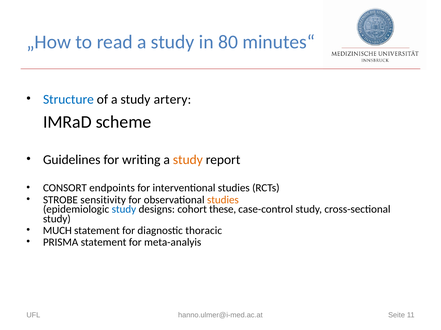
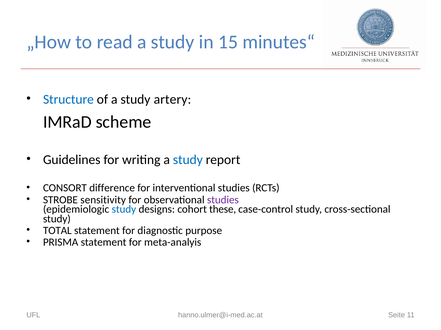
80: 80 -> 15
study at (188, 160) colour: orange -> blue
endpoints: endpoints -> difference
studies at (223, 200) colour: orange -> purple
MUCH: MUCH -> TOTAL
thoracic: thoracic -> purpose
